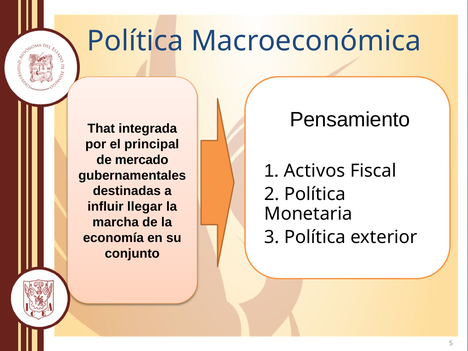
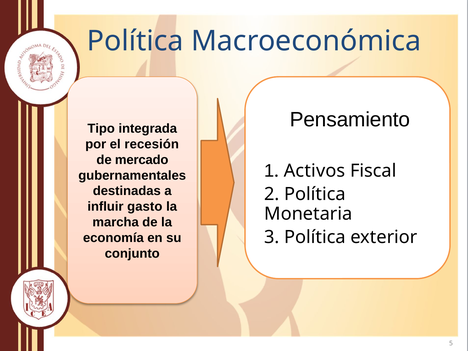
That: That -> Tipo
principal: principal -> recesión
llegar: llegar -> gasto
